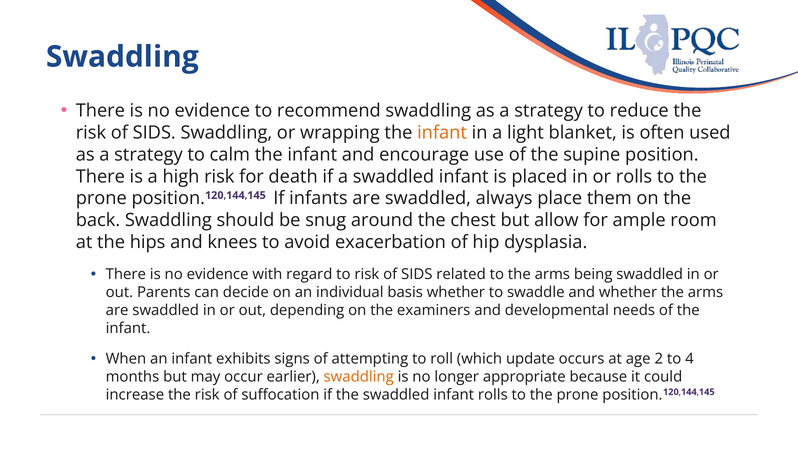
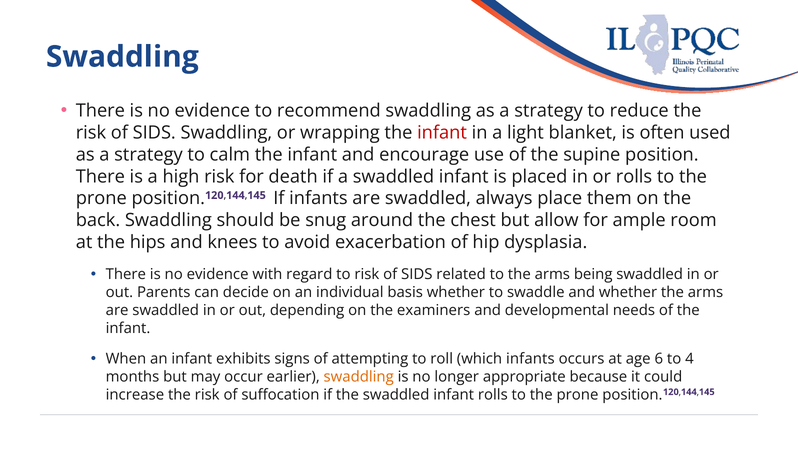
infant at (442, 133) colour: orange -> red
which update: update -> infants
2: 2 -> 6
